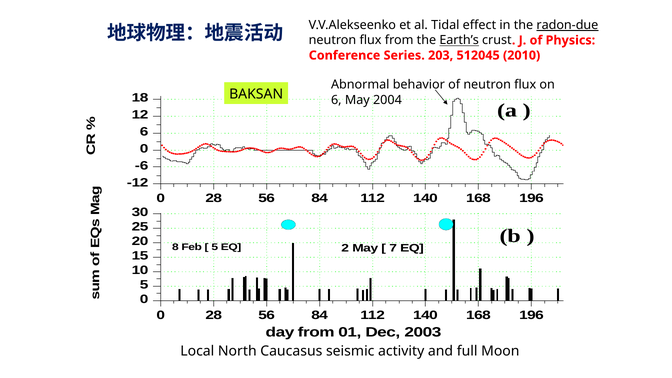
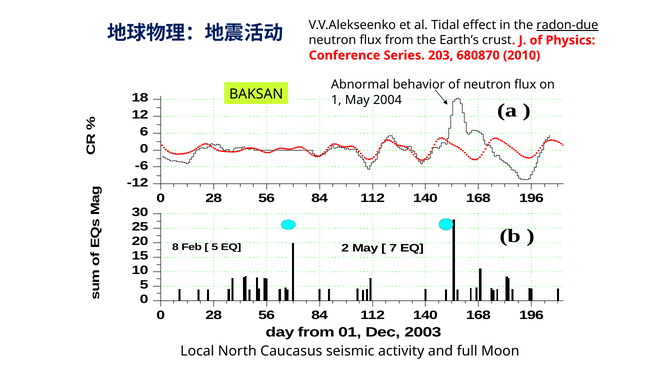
Earth’s underline: present -> none
512045: 512045 -> 680870
6 at (336, 100): 6 -> 1
